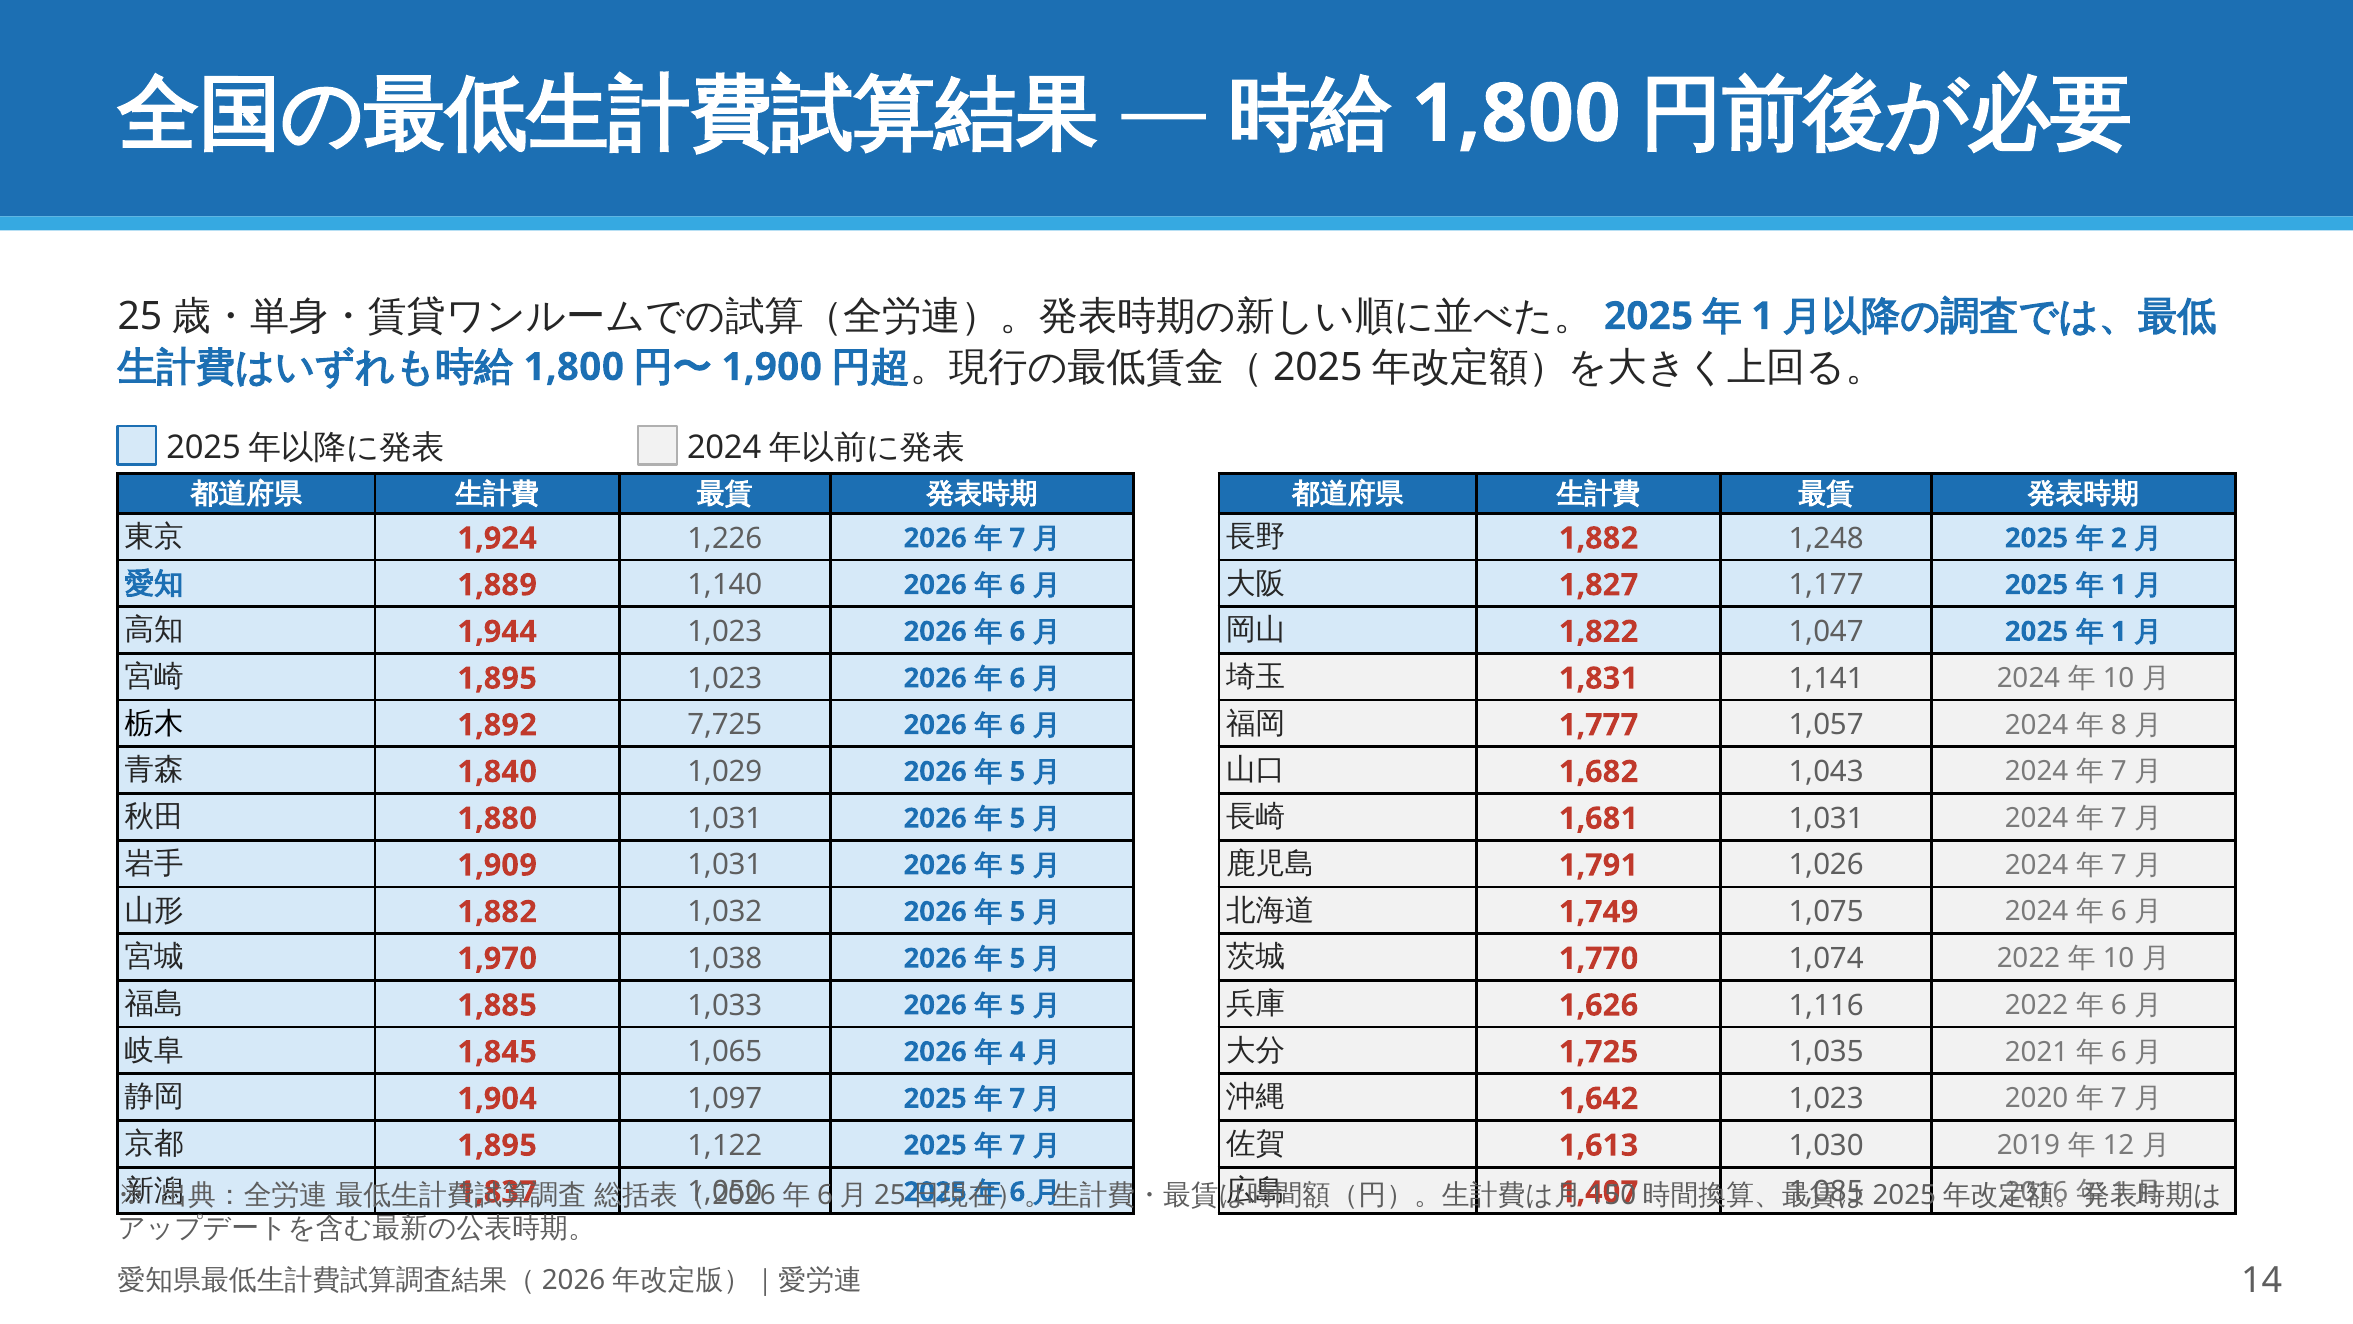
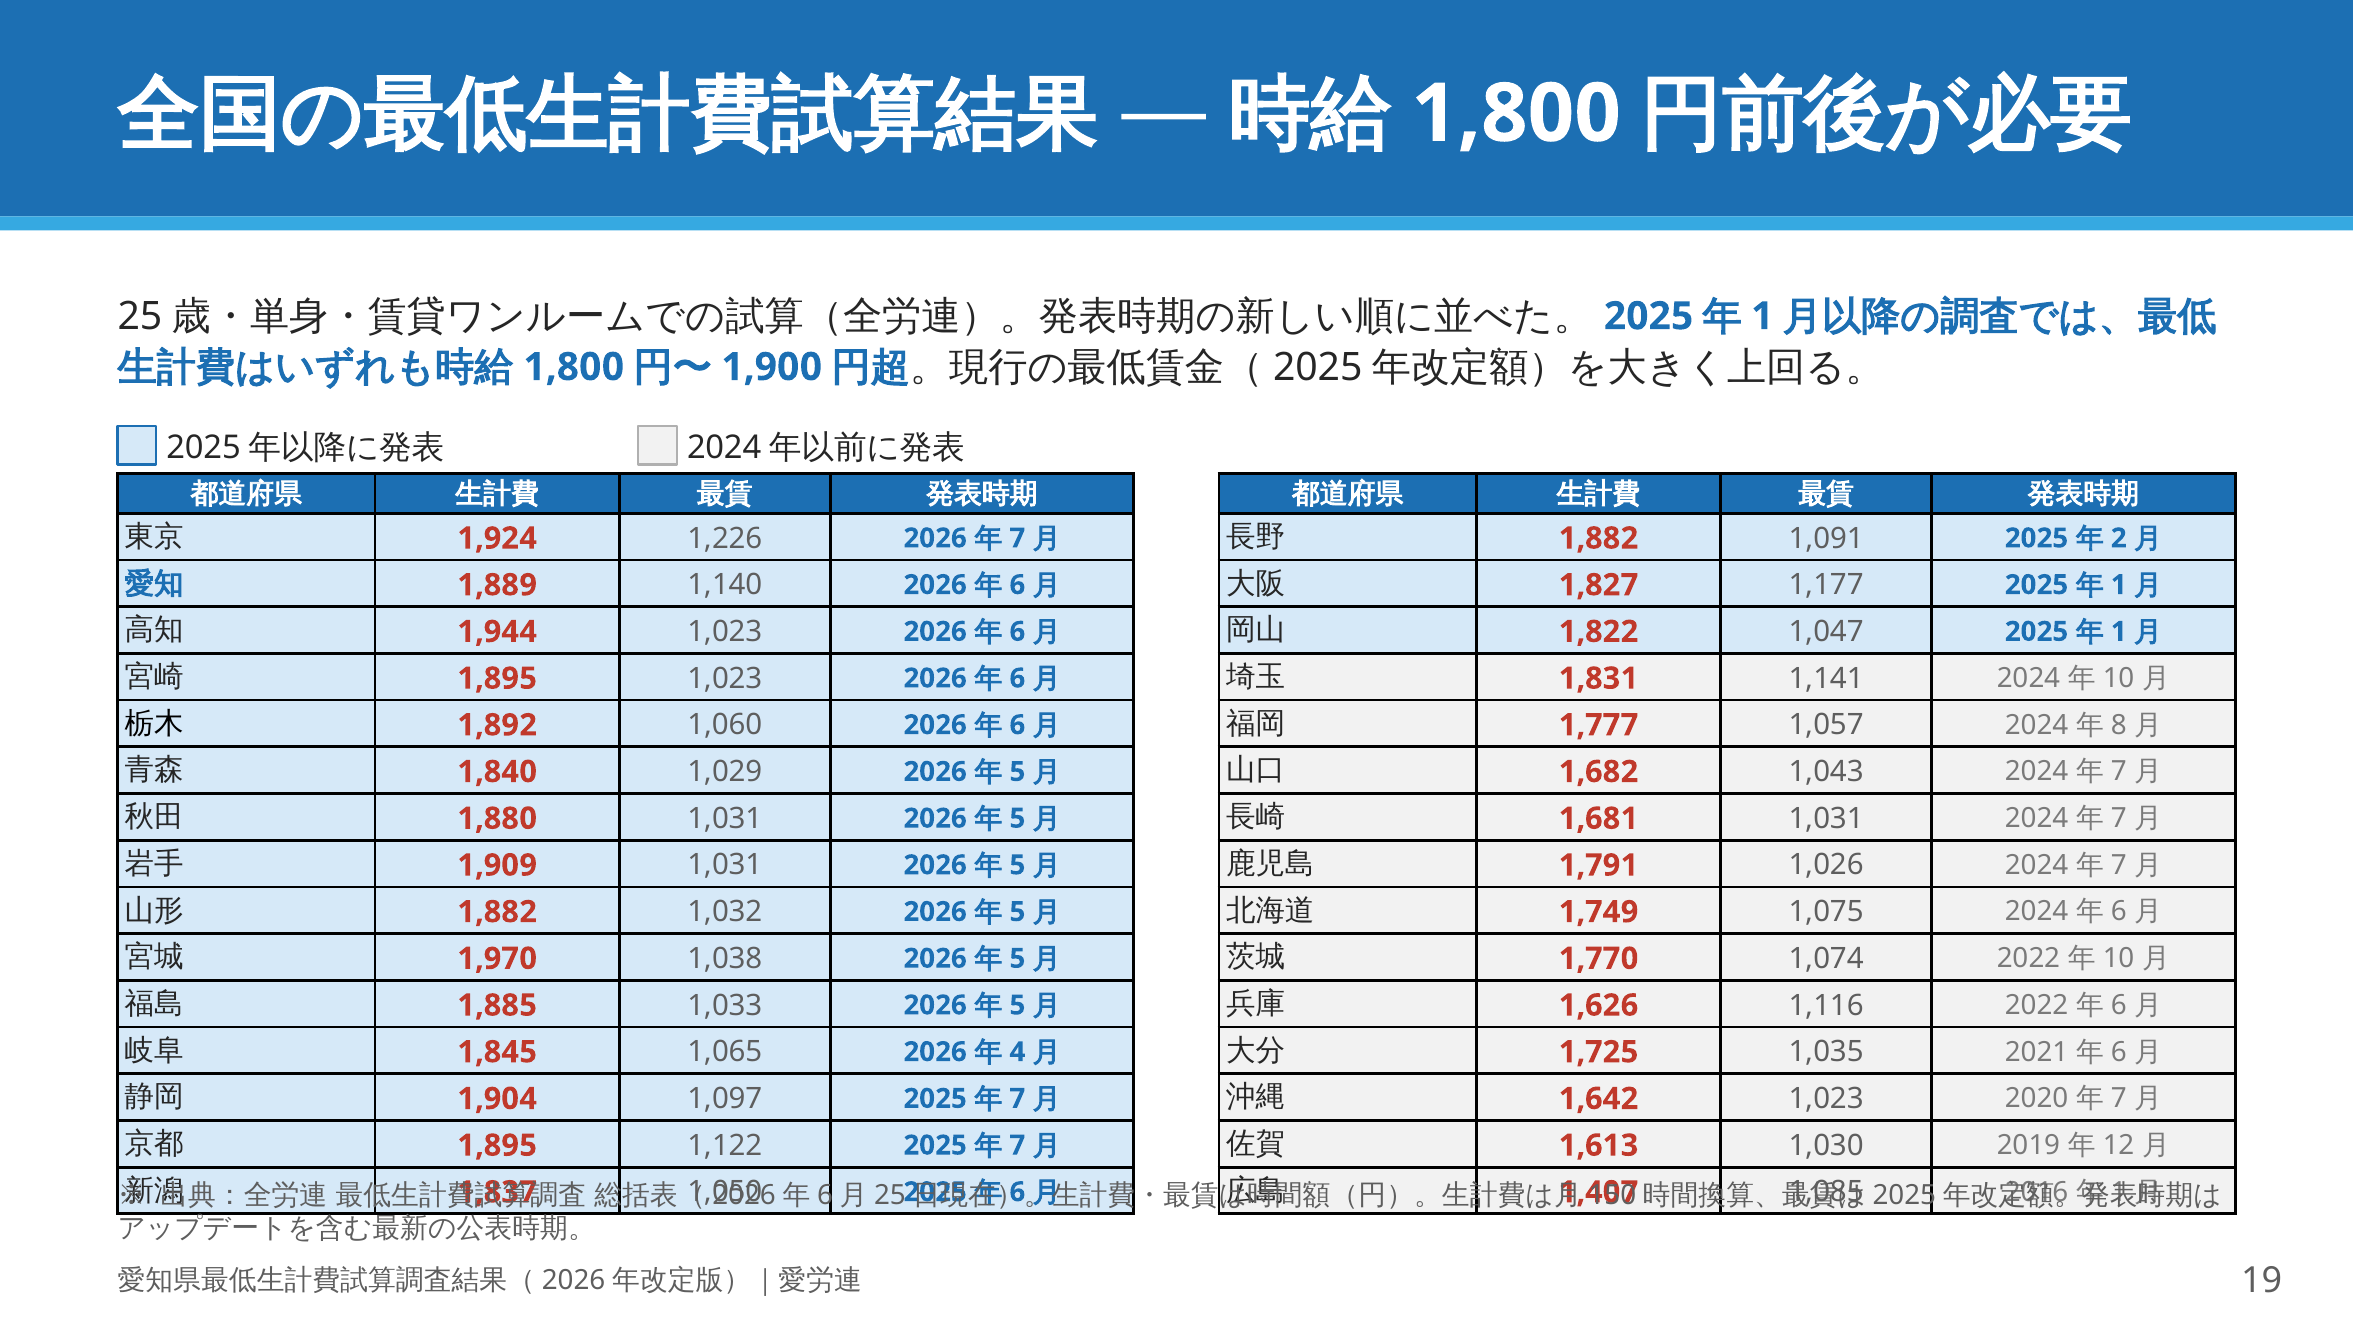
1,248: 1,248 -> 1,091
7,725: 7,725 -> 1,060
14: 14 -> 19
